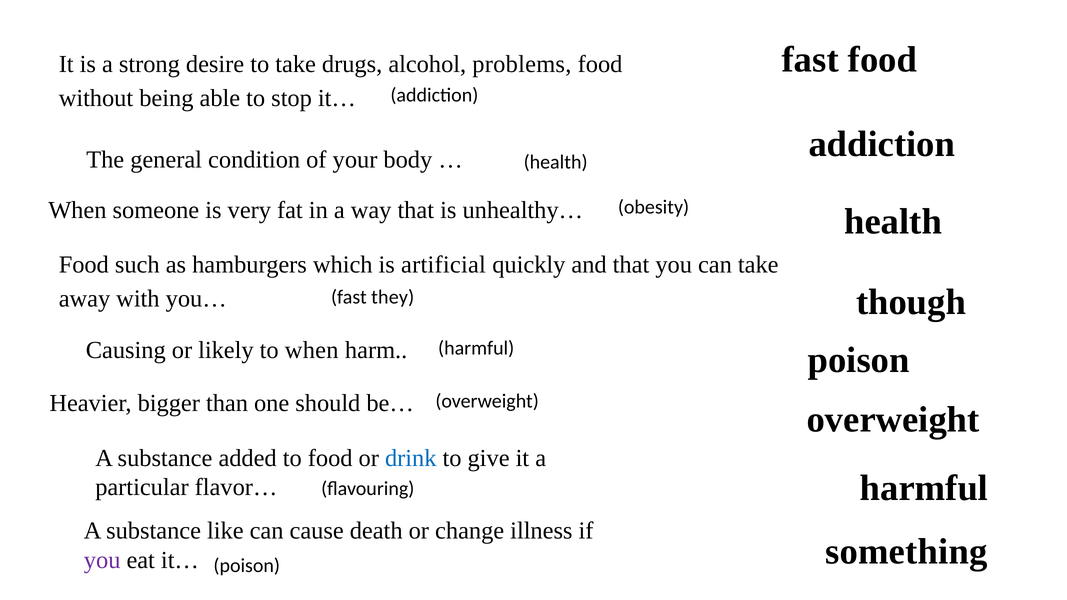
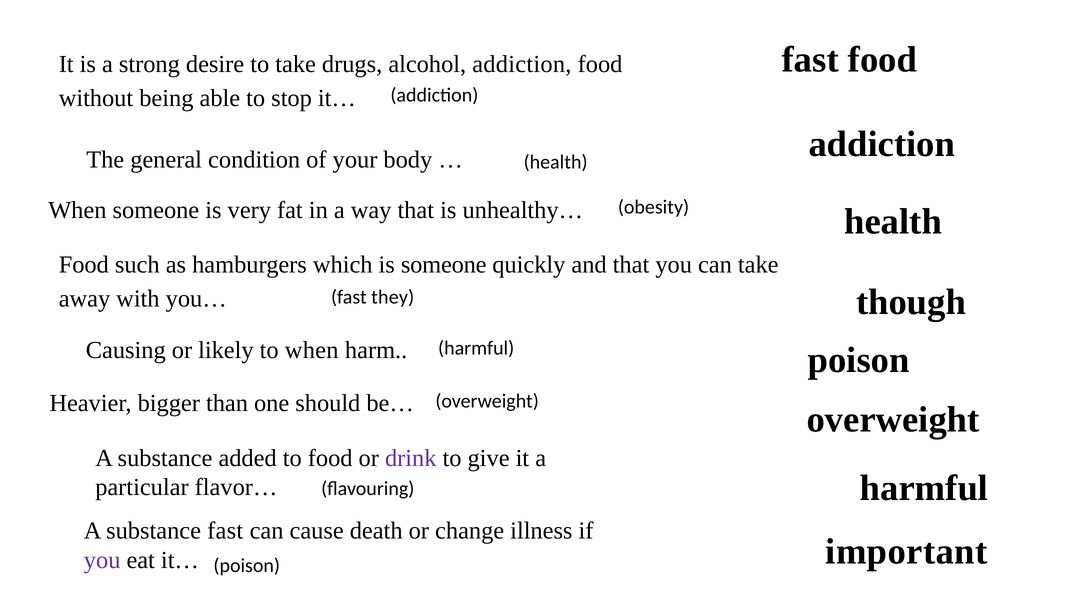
alcohol problems: problems -> addiction
is artificial: artificial -> someone
drink colour: blue -> purple
substance like: like -> fast
something: something -> important
